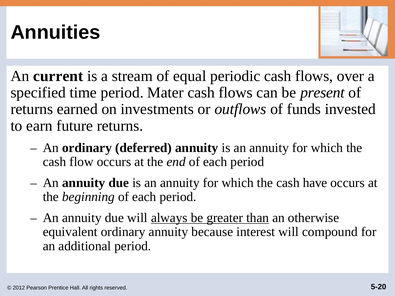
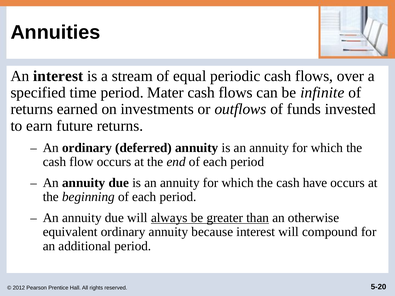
An current: current -> interest
present: present -> infinite
